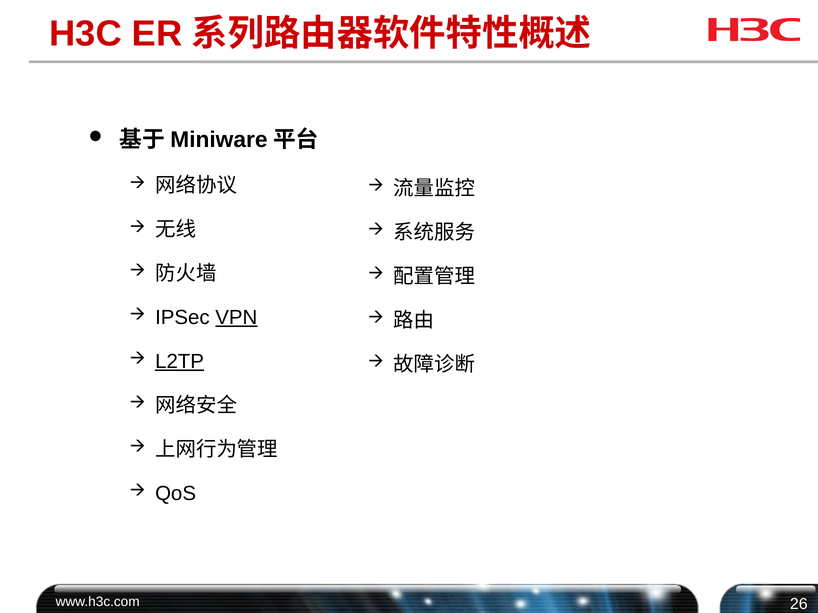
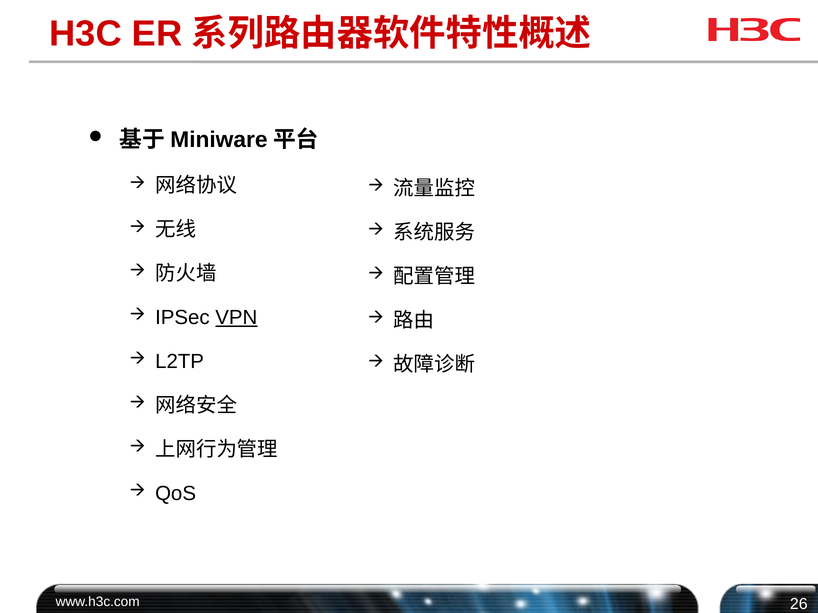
L2TP underline: present -> none
